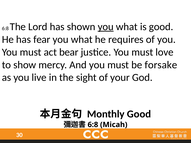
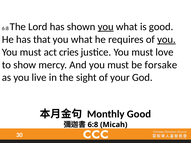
fear: fear -> that
you at (166, 39) underline: none -> present
bear: bear -> cries
